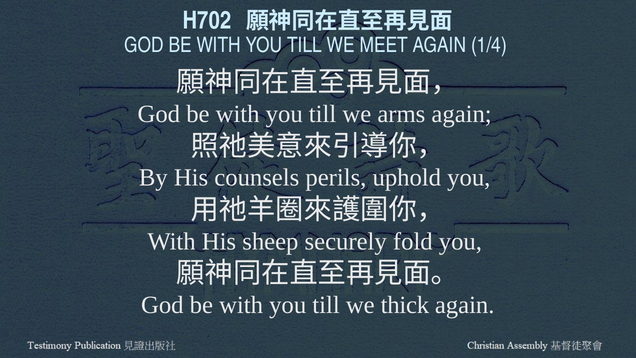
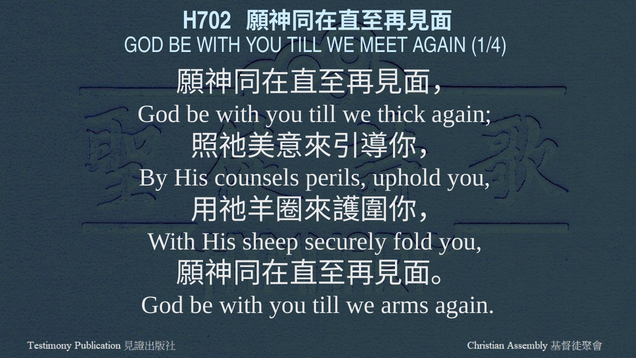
arms: arms -> thick
thick: thick -> arms
